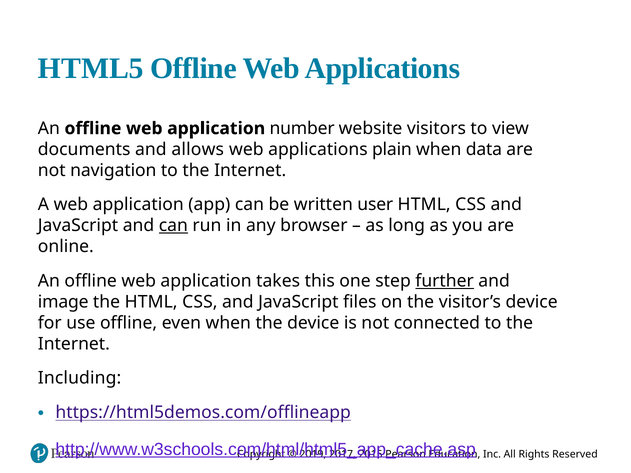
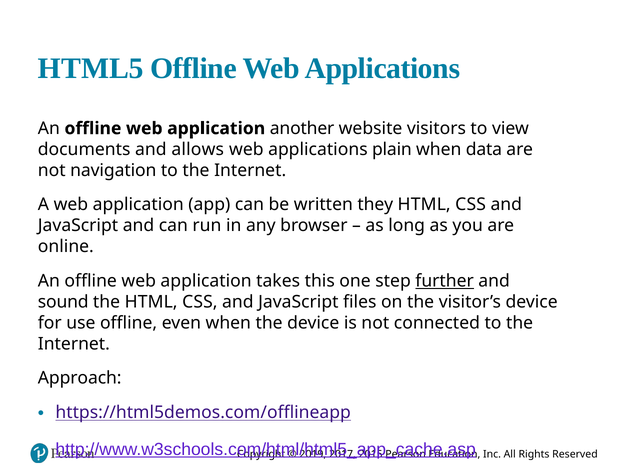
number: number -> another
user: user -> they
can at (173, 226) underline: present -> none
image: image -> sound
Including: Including -> Approach
